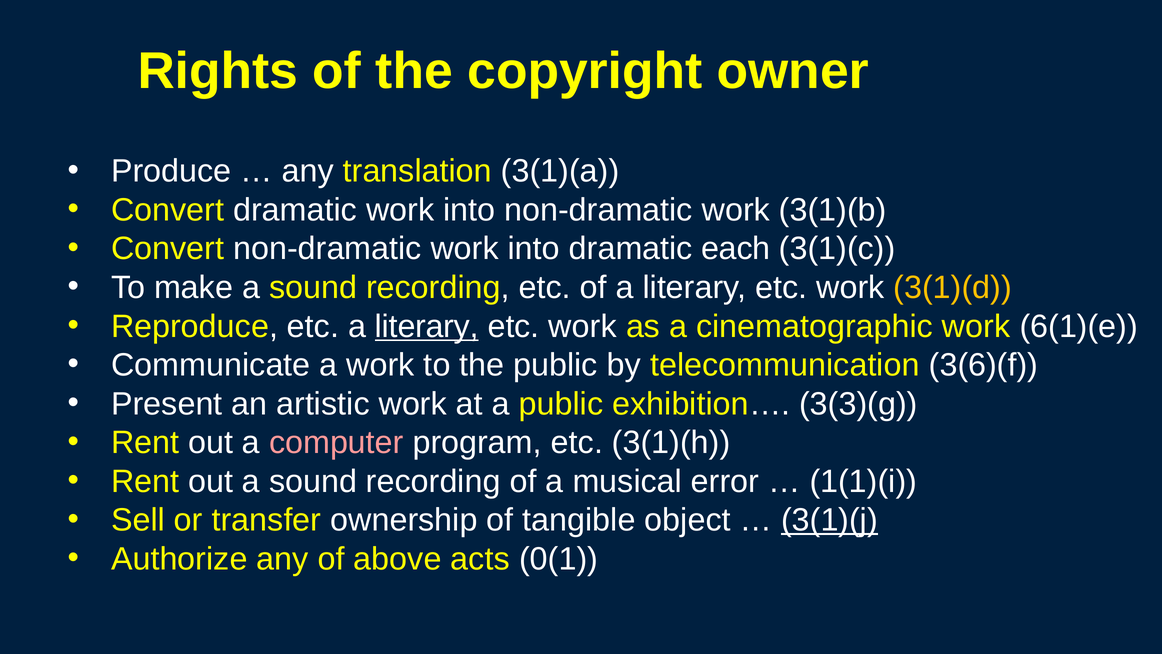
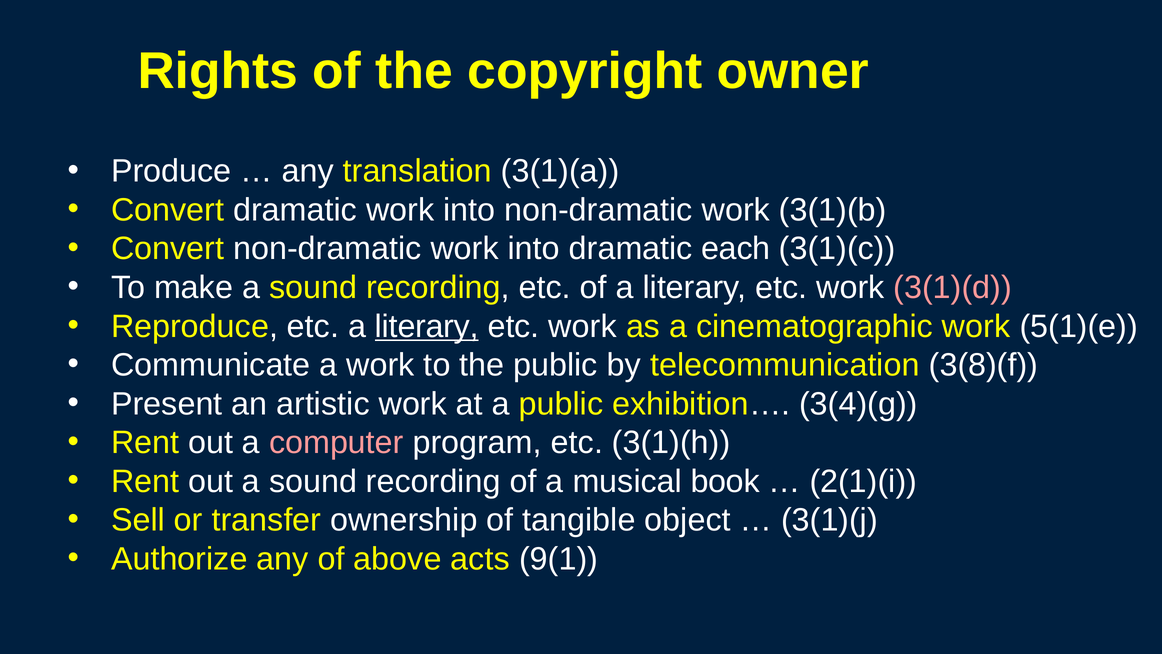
3(1)(d colour: yellow -> pink
6(1)(e: 6(1)(e -> 5(1)(e
3(6)(f: 3(6)(f -> 3(8)(f
3(3)(g: 3(3)(g -> 3(4)(g
error: error -> book
1(1)(i: 1(1)(i -> 2(1)(i
3(1)(j underline: present -> none
0(1: 0(1 -> 9(1
